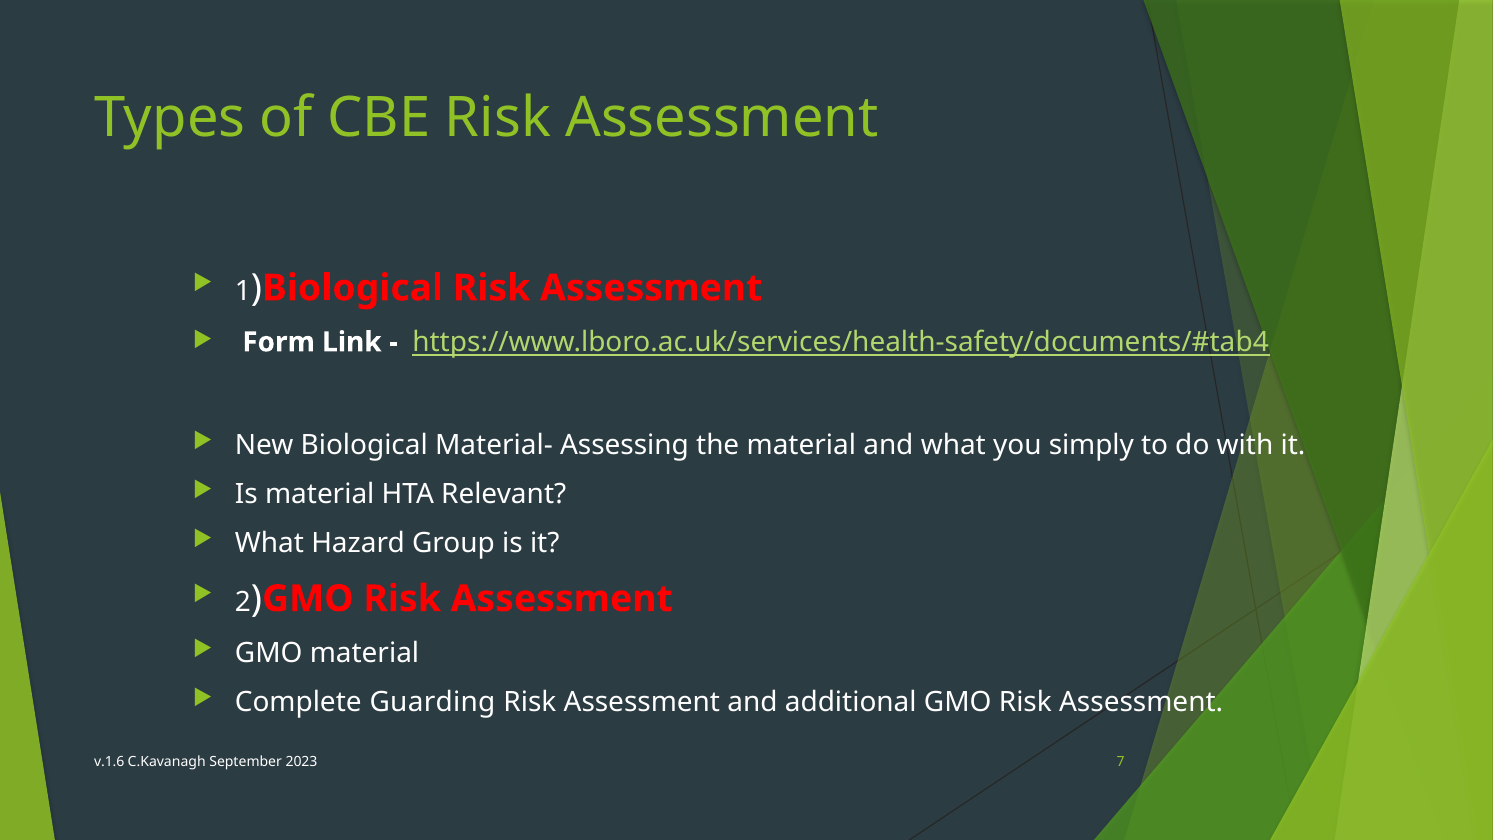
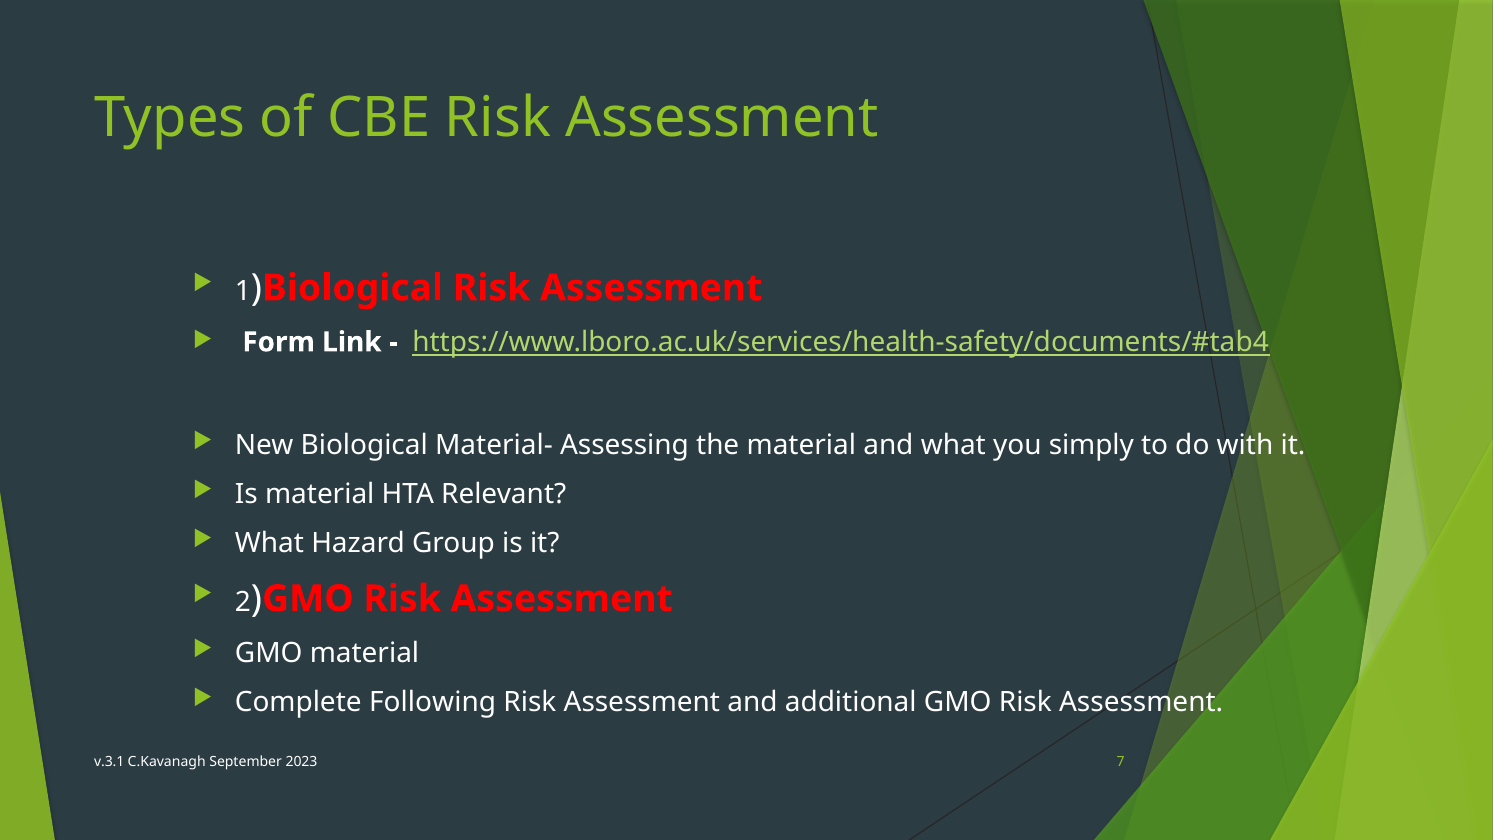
Guarding: Guarding -> Following
v.1.6: v.1.6 -> v.3.1
